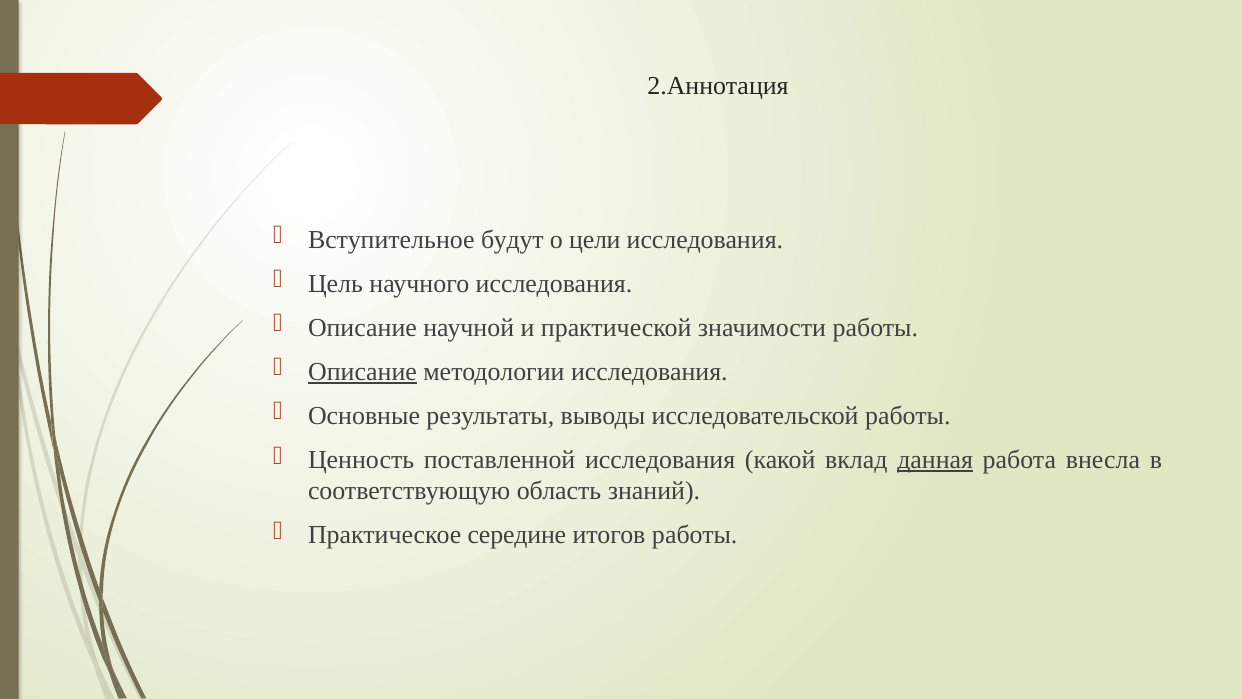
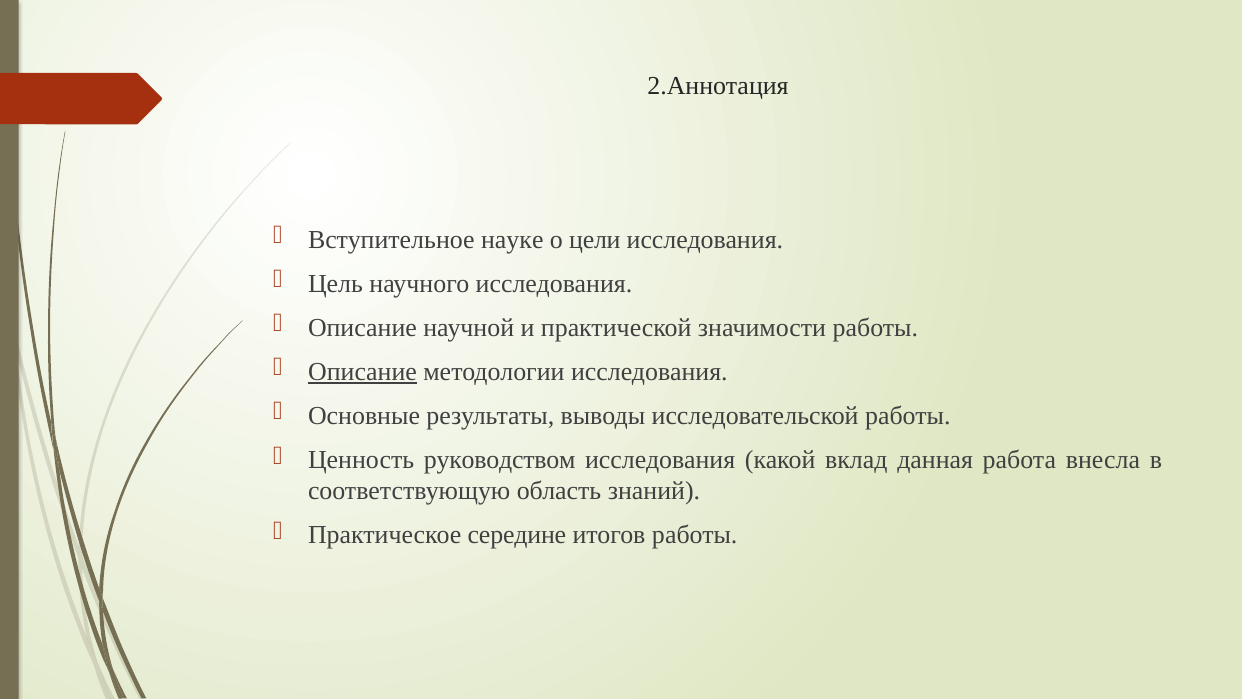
будут: будут -> науке
поставленной: поставленной -> руководством
данная underline: present -> none
